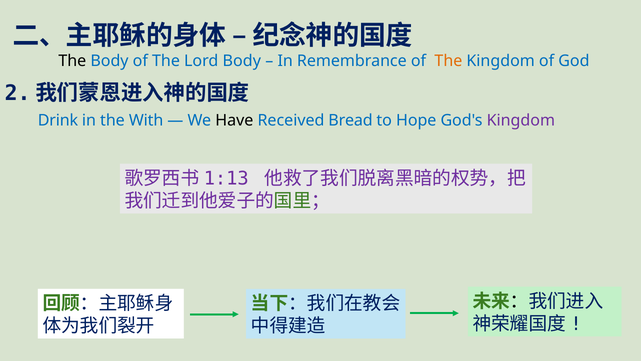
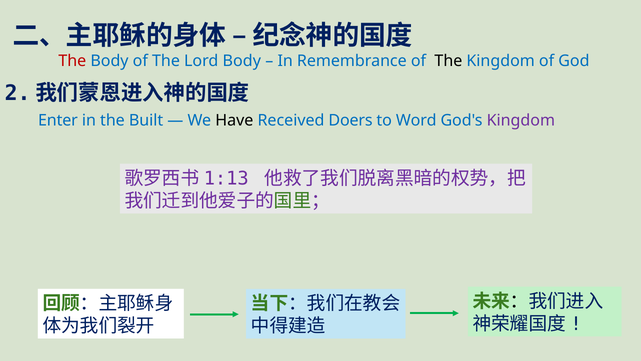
The at (72, 61) colour: black -> red
The at (448, 61) colour: orange -> black
Drink: Drink -> Enter
With: With -> Built
Bread: Bread -> Doers
Hope: Hope -> Word
